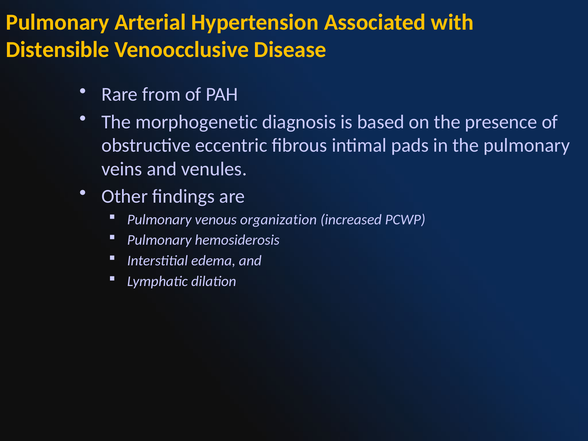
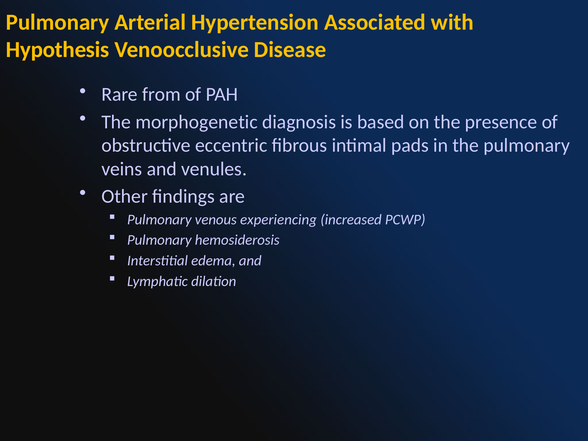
Distensible: Distensible -> Hypothesis
organization: organization -> experiencing
